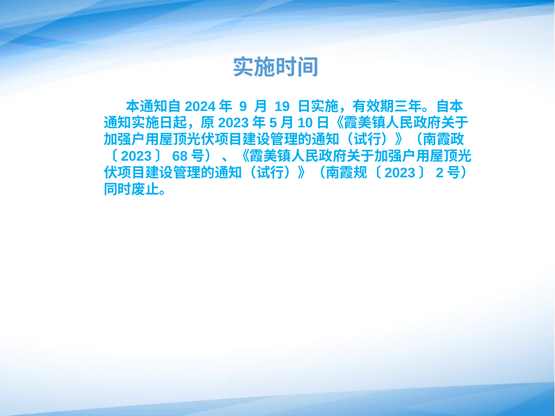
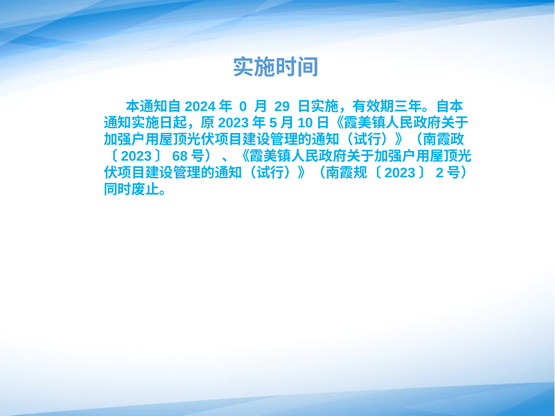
9: 9 -> 0
19: 19 -> 29
